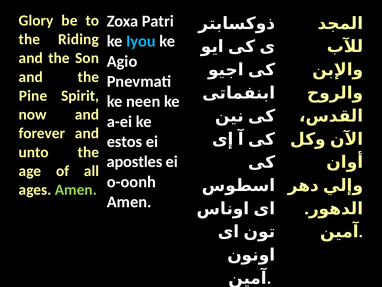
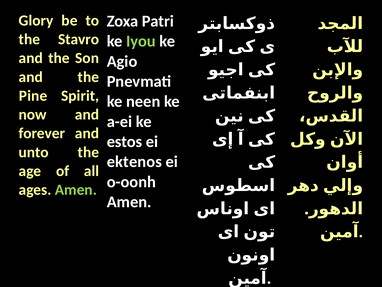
Riding: Riding -> Stavro
Iyou colour: light blue -> light green
apostles: apostles -> ektenos
